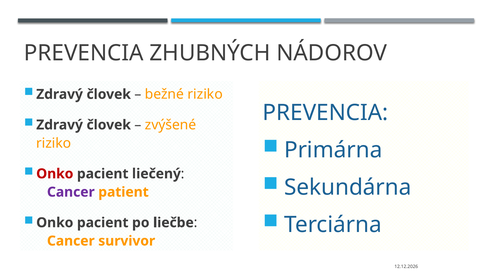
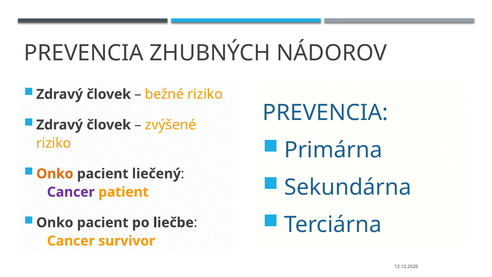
Onko at (55, 174) colour: red -> orange
